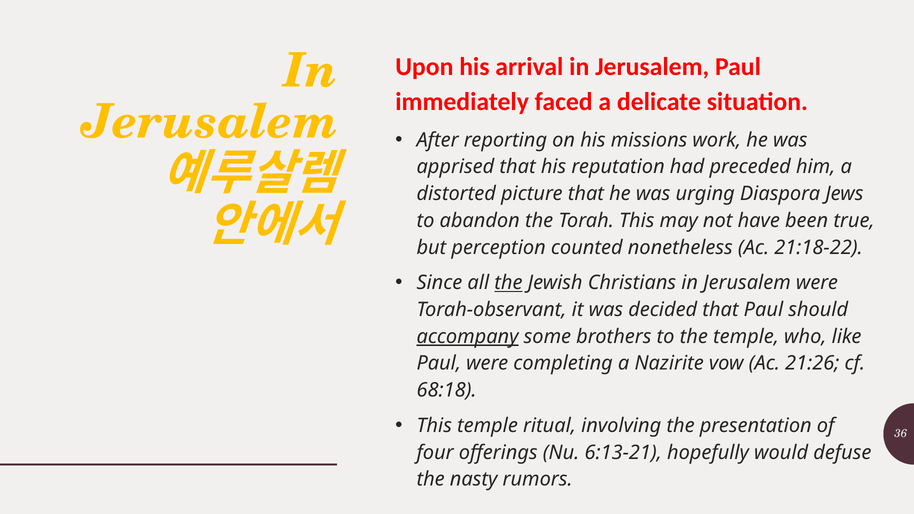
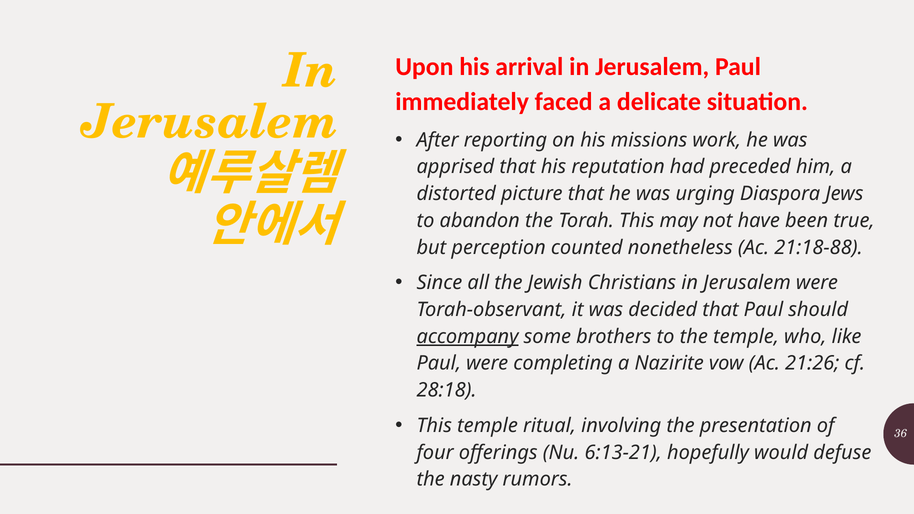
21:18-22: 21:18-22 -> 21:18-88
the at (508, 283) underline: present -> none
68:18: 68:18 -> 28:18
